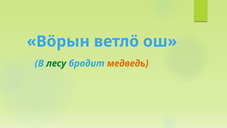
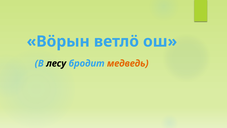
лесу colour: green -> black
